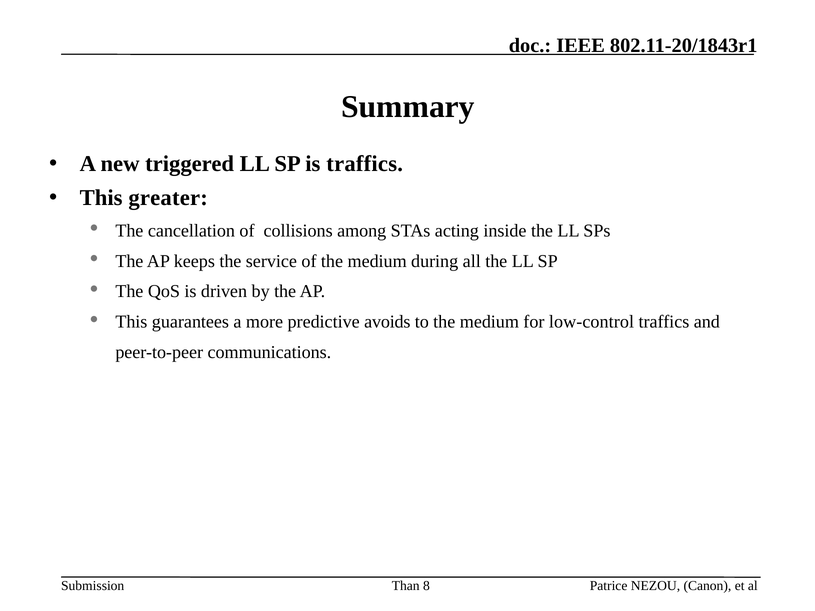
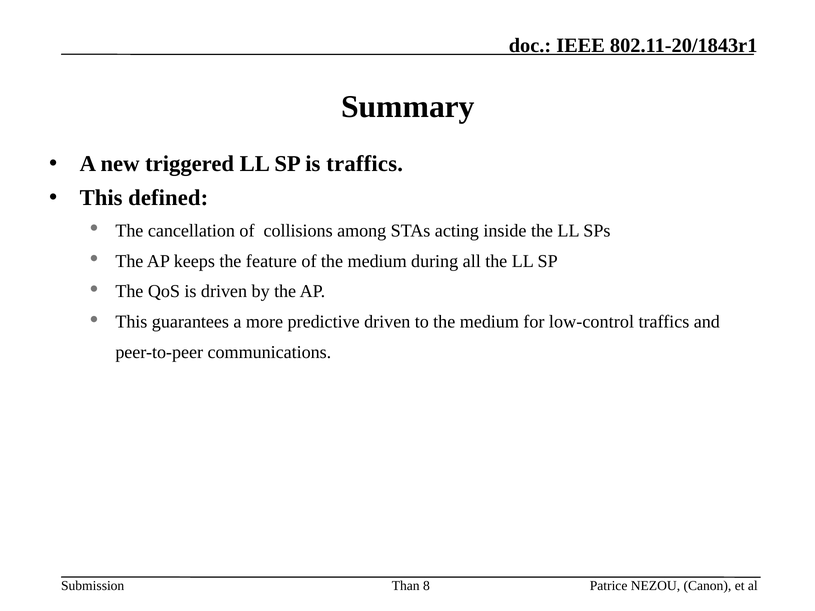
greater: greater -> defined
service: service -> feature
predictive avoids: avoids -> driven
